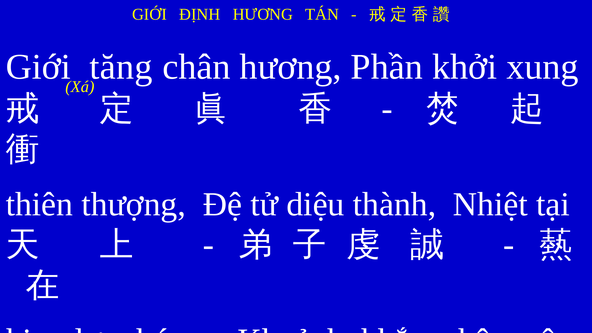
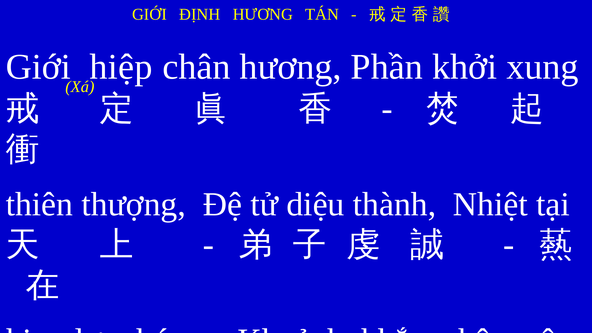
tăng: tăng -> hiệp
